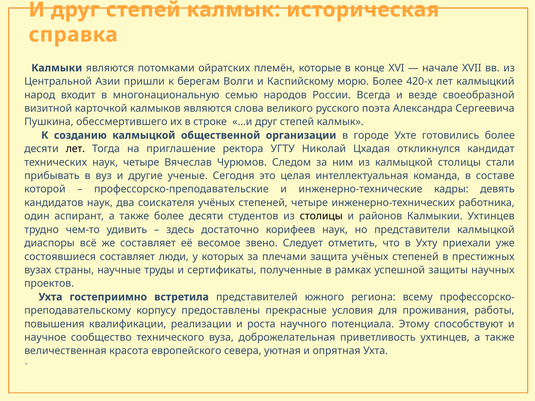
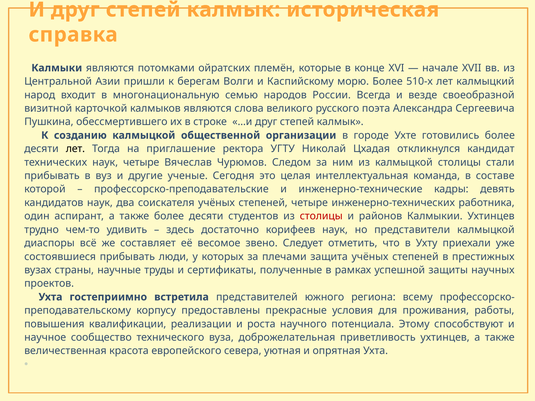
420-х: 420-х -> 510-х
столицы at (321, 216) colour: black -> red
состоявшиеся составляет: составляет -> прибывать
